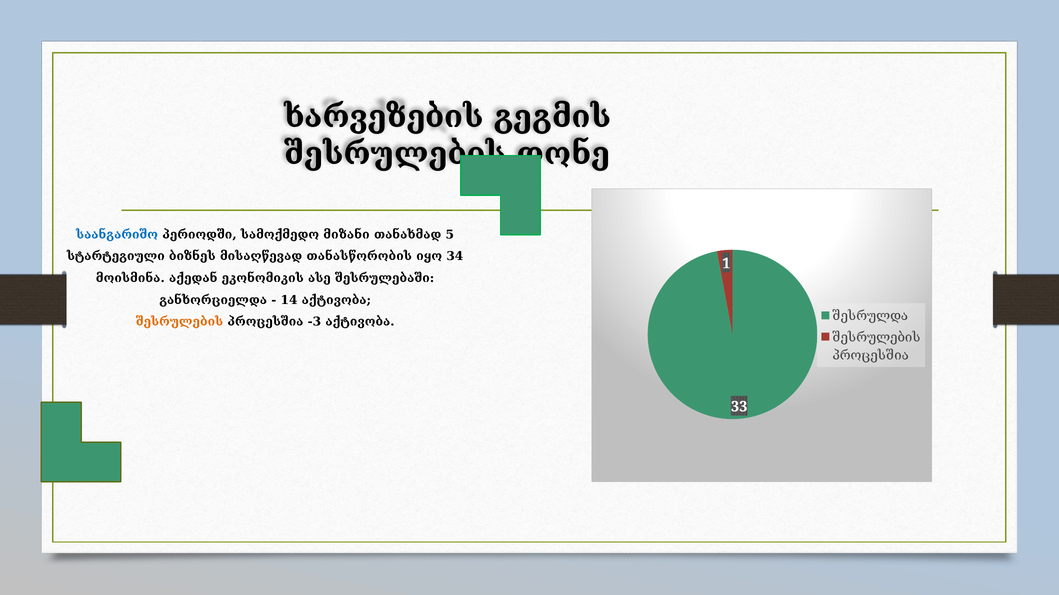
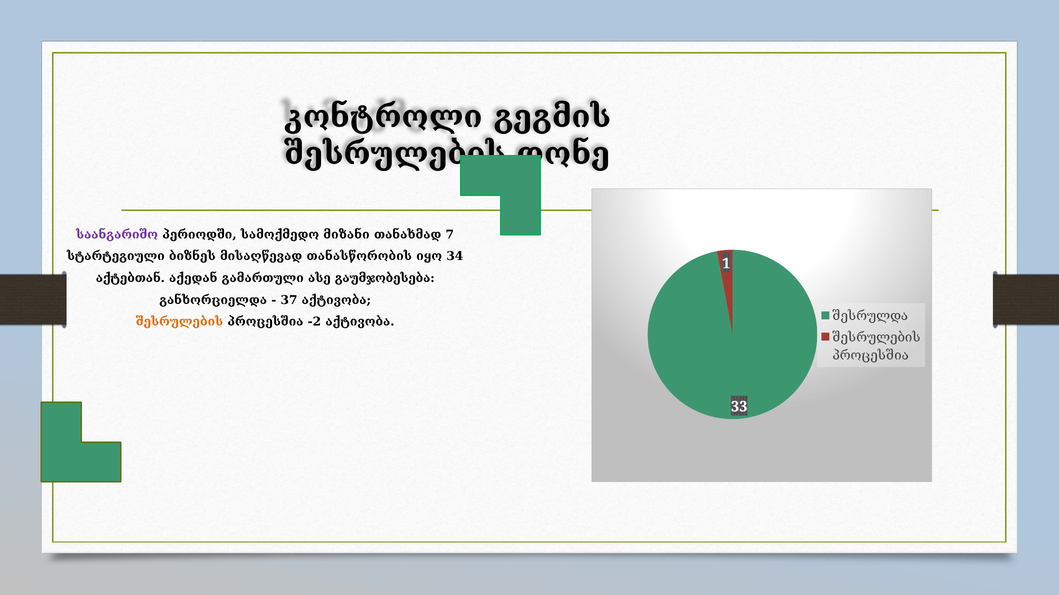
ხარვეზების: ხარვეზების -> კონტროლი
საანგარიშო colour: blue -> purple
5: 5 -> 7
მოისმინა: მოისმინა -> აქტებთან
ეკონომიკის: ეკონომიკის -> გამართული
შესრულებაში: შესრულებაში -> გაუმჯობესება
14: 14 -> 37
-3: -3 -> -2
